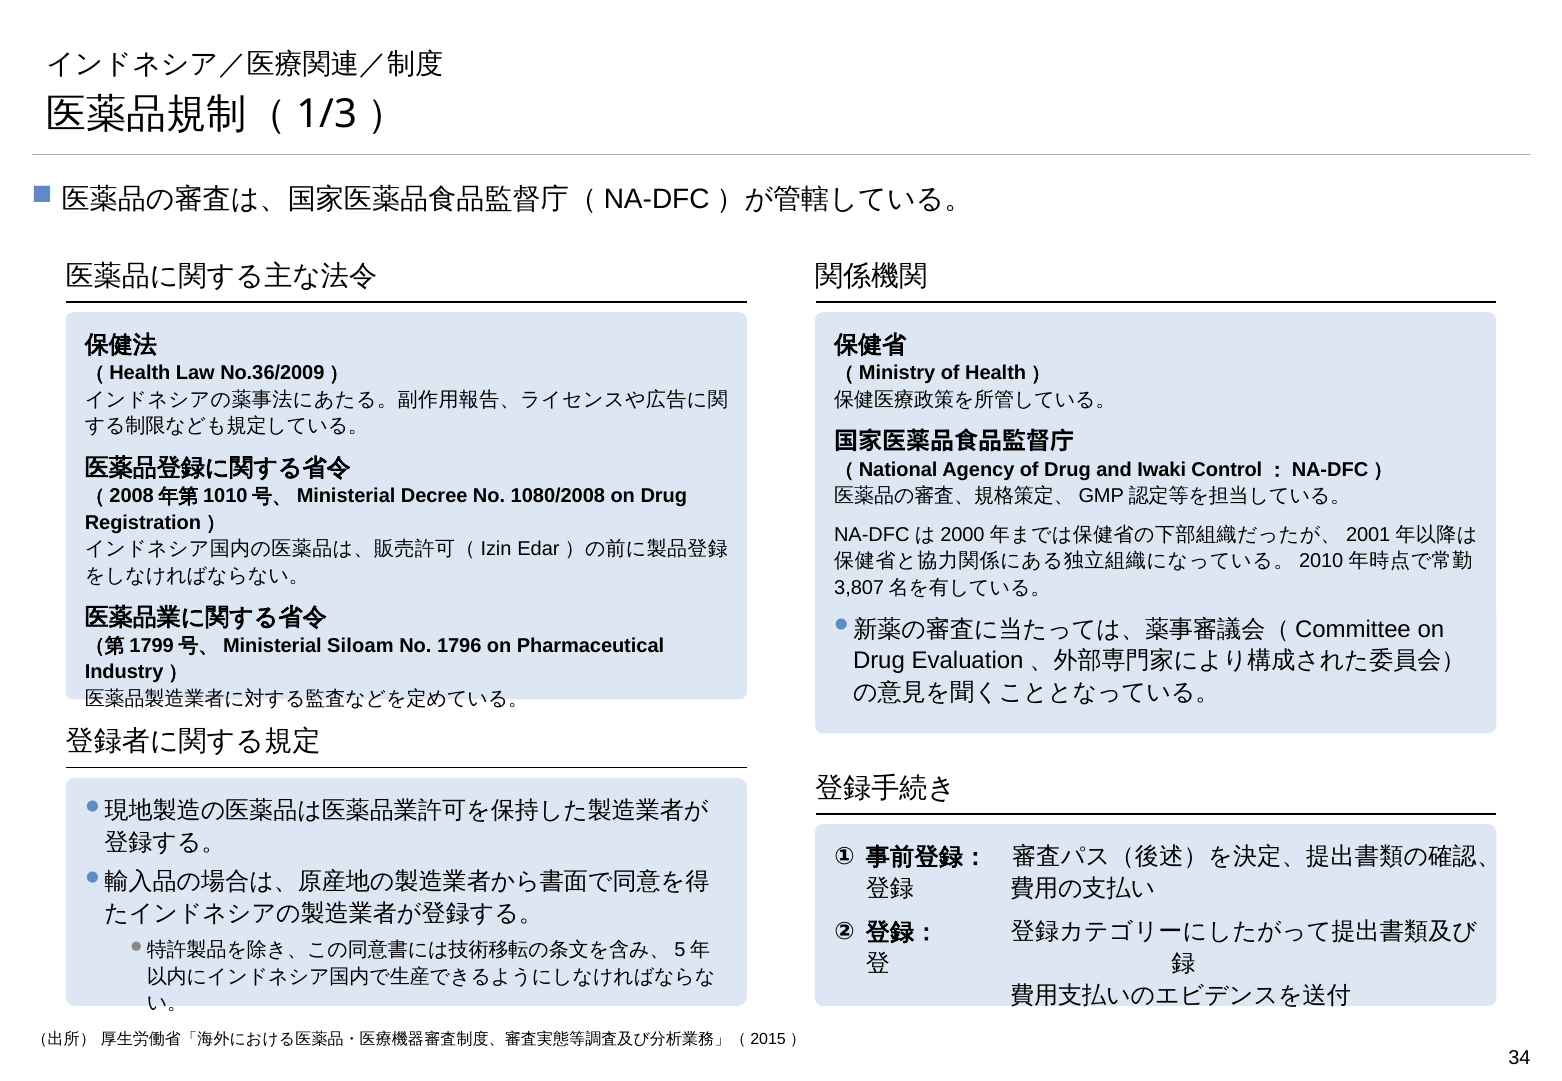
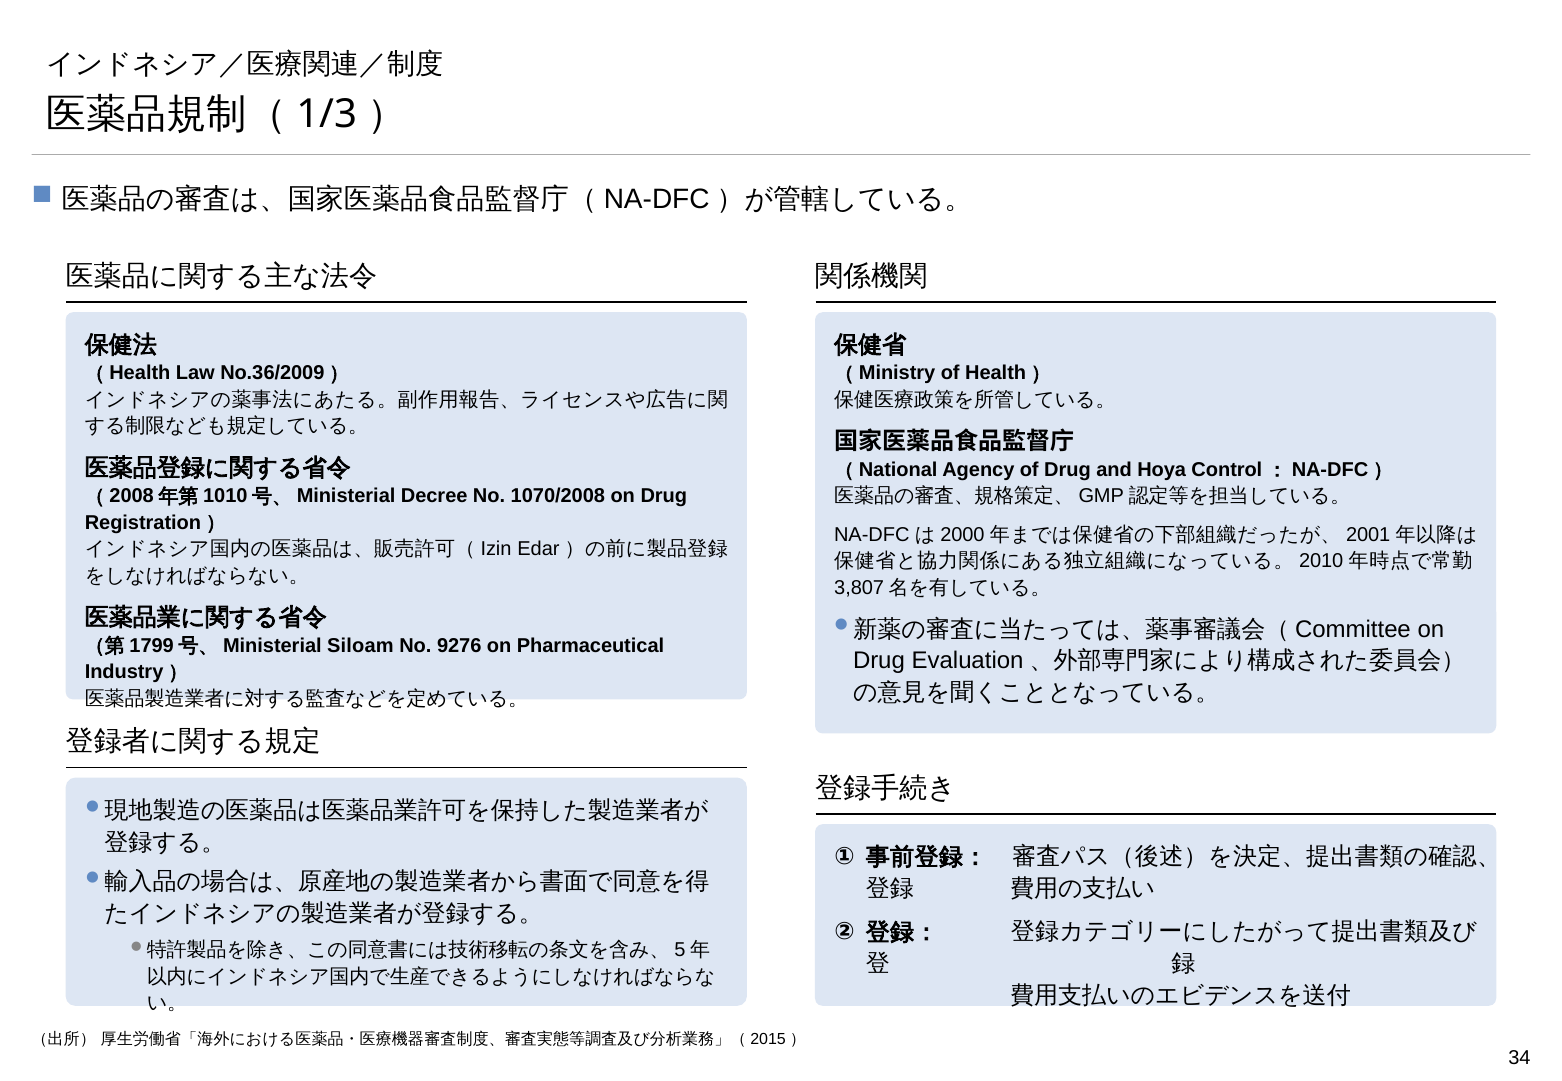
Iwaki: Iwaki -> Hoya
1080/2008: 1080/2008 -> 1070/2008
1796: 1796 -> 9276
